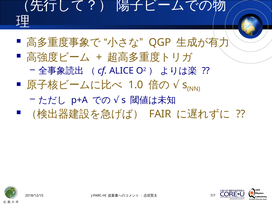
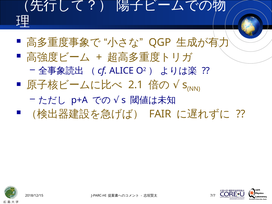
1.0: 1.0 -> 2.1
